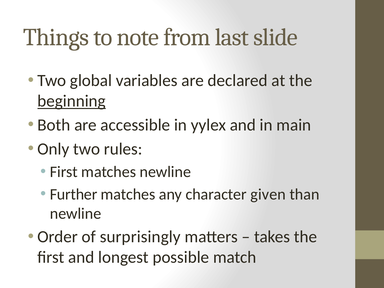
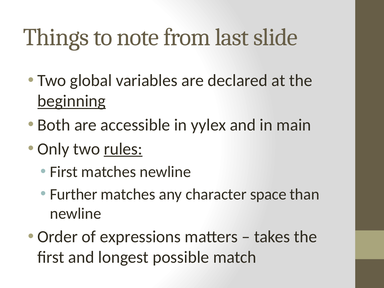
rules underline: none -> present
given: given -> space
surprisingly: surprisingly -> expressions
